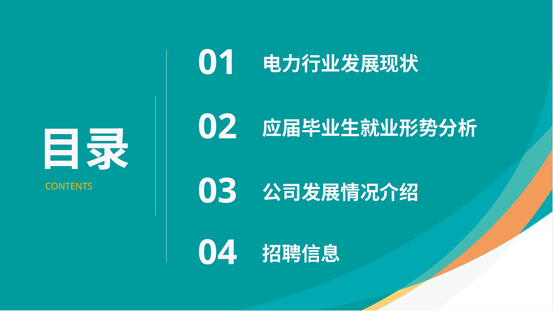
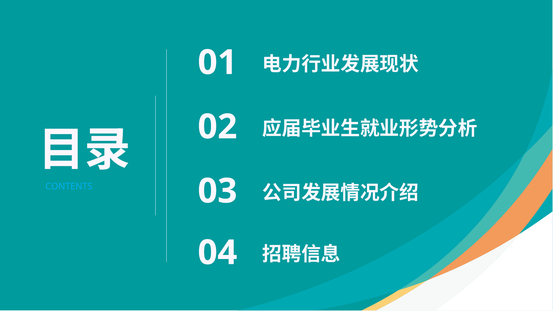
CONTENTS colour: yellow -> light blue
